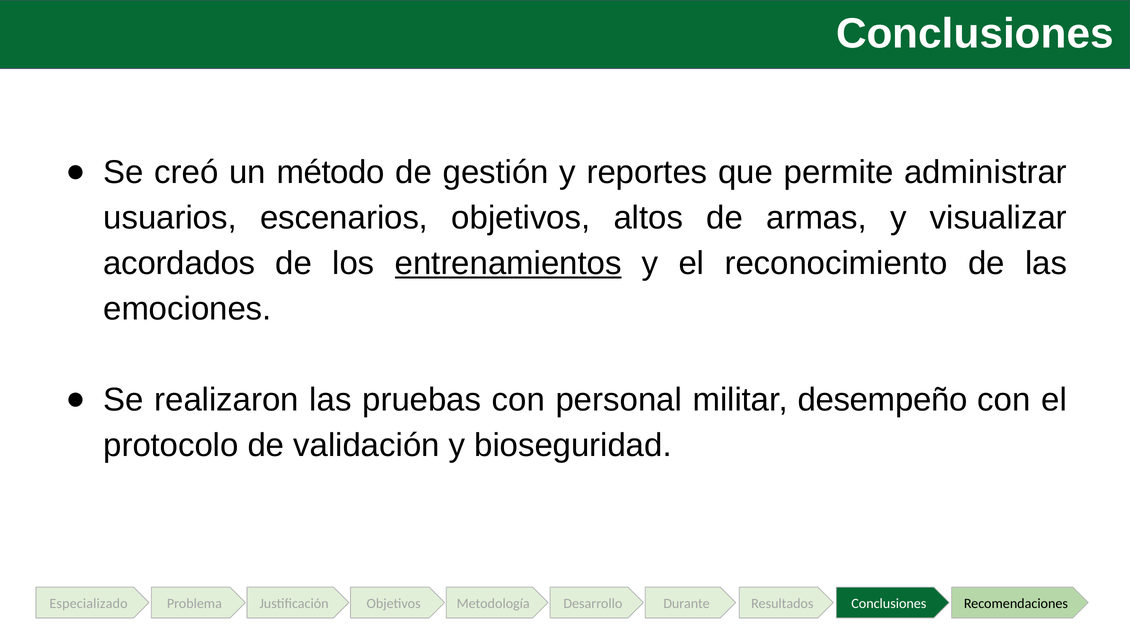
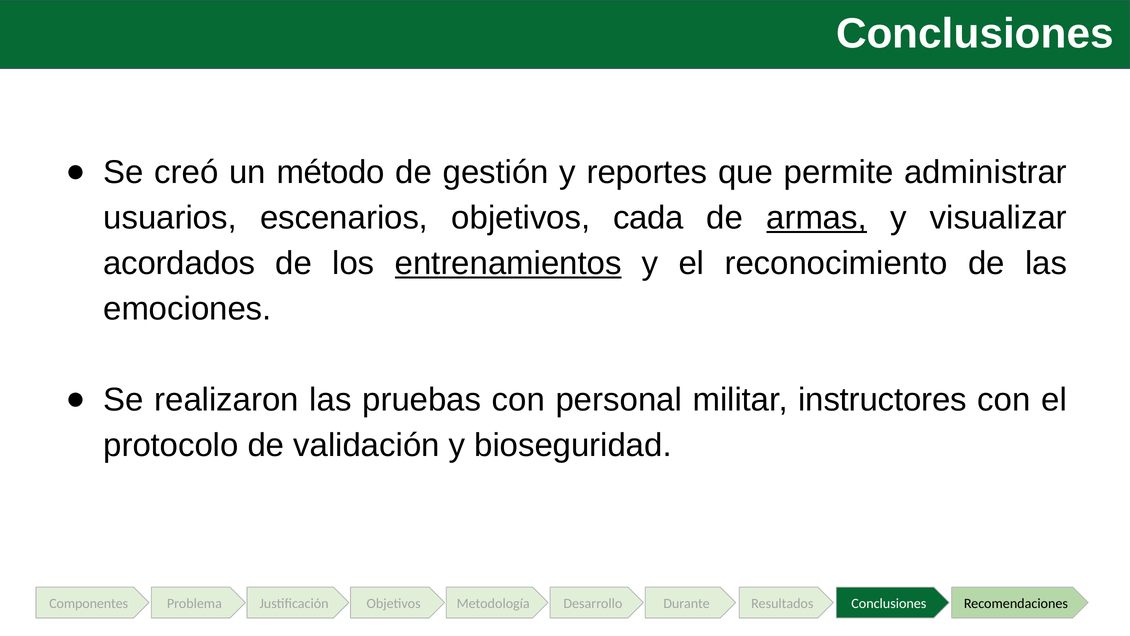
altos: altos -> cada
armas underline: none -> present
desempeño: desempeño -> instructores
Especializado: Especializado -> Componentes
